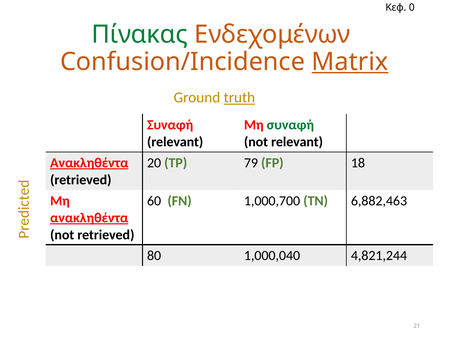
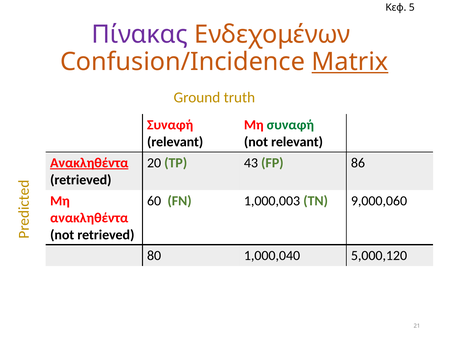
0: 0 -> 5
Πίνακας colour: green -> purple
truth underline: present -> none
79: 79 -> 43
18: 18 -> 86
1,000,700: 1,000,700 -> 1,000,003
6,882,463: 6,882,463 -> 9,000,060
ανακληθέντα at (89, 218) underline: present -> none
4,821,244: 4,821,244 -> 5,000,120
